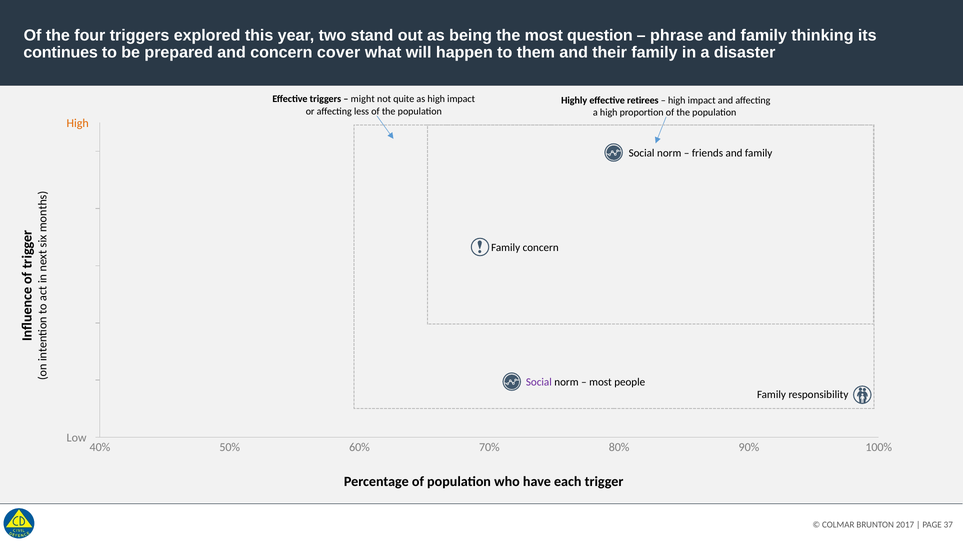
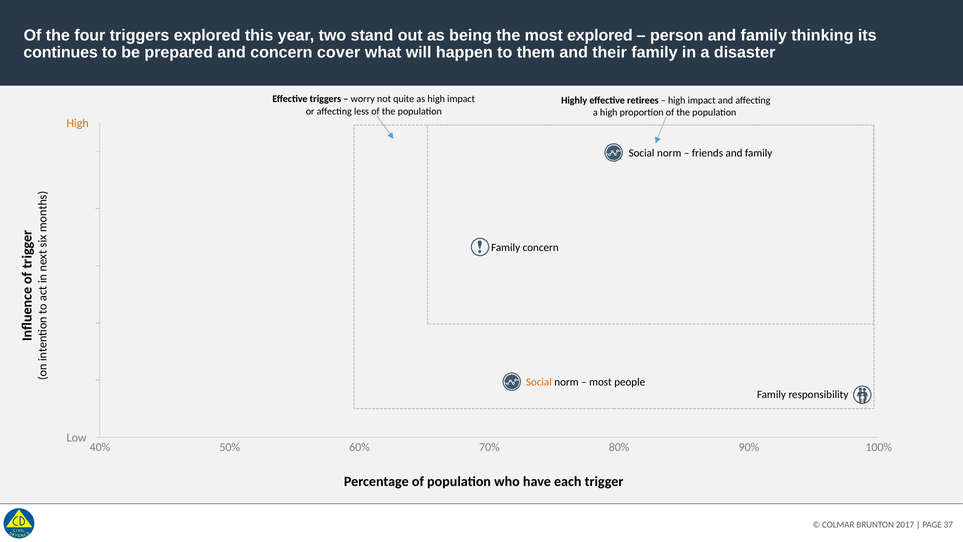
most question: question -> explored
phrase: phrase -> person
might: might -> worry
Social at (539, 382) colour: purple -> orange
